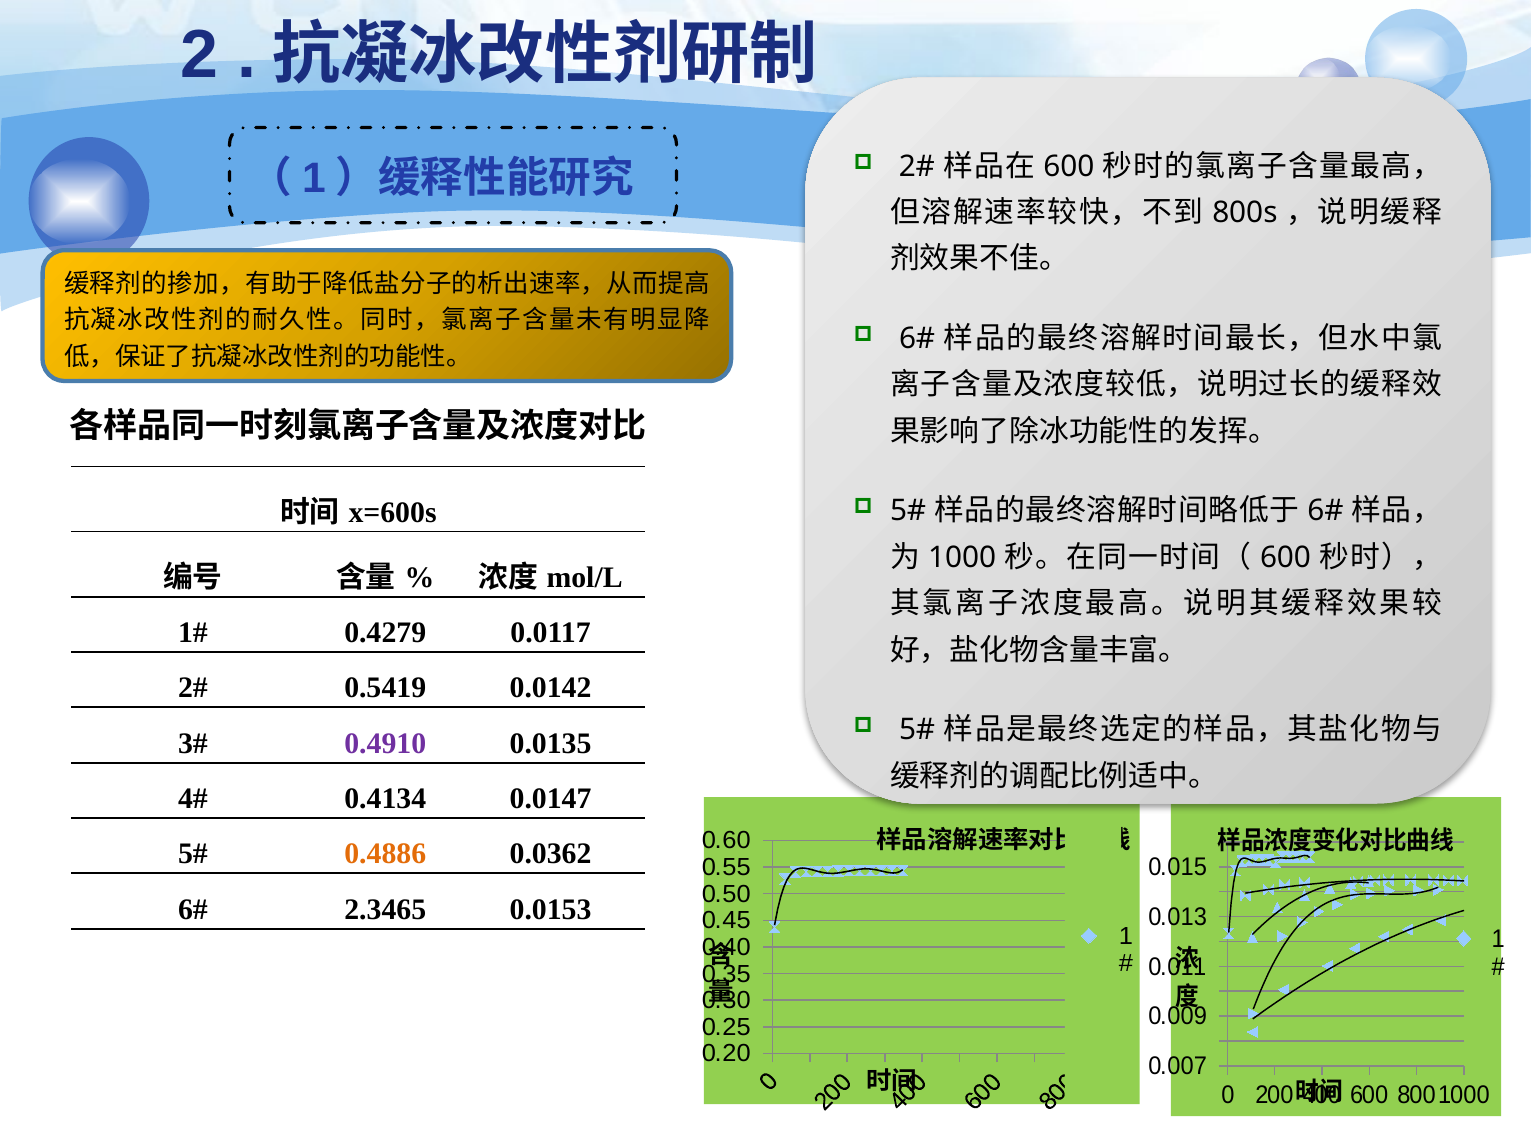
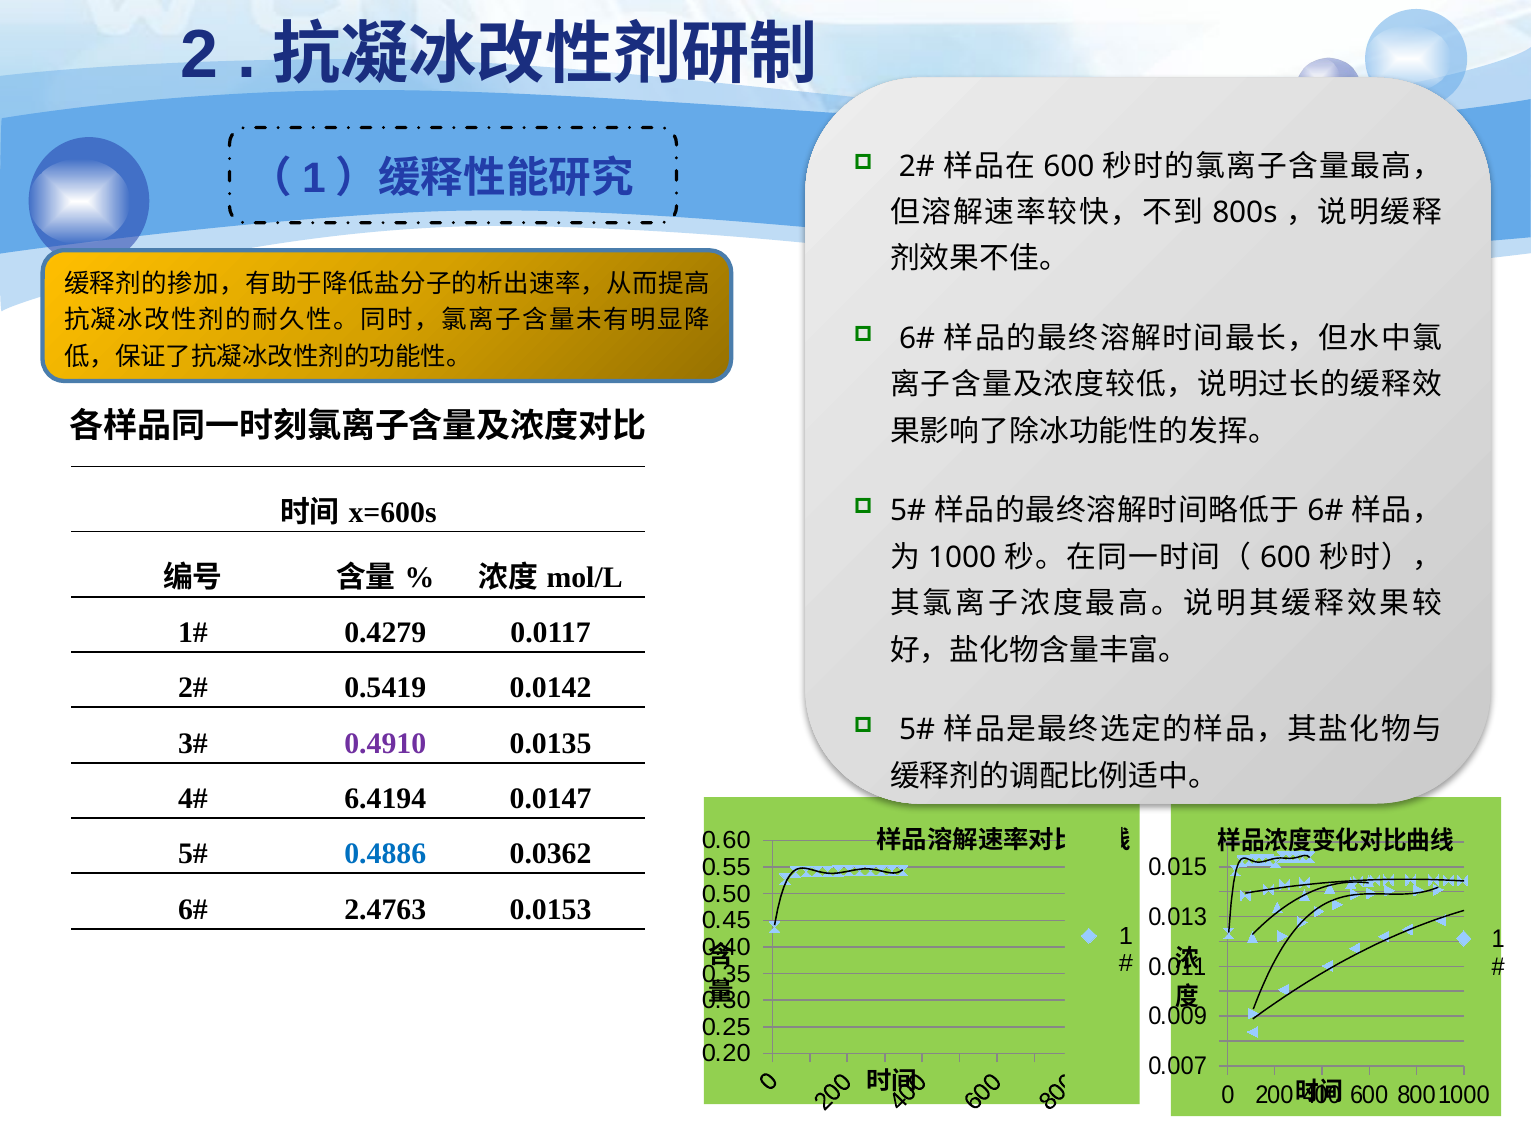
0.4134: 0.4134 -> 6.4194
0.4886 colour: orange -> blue
2.3465: 2.3465 -> 2.4763
